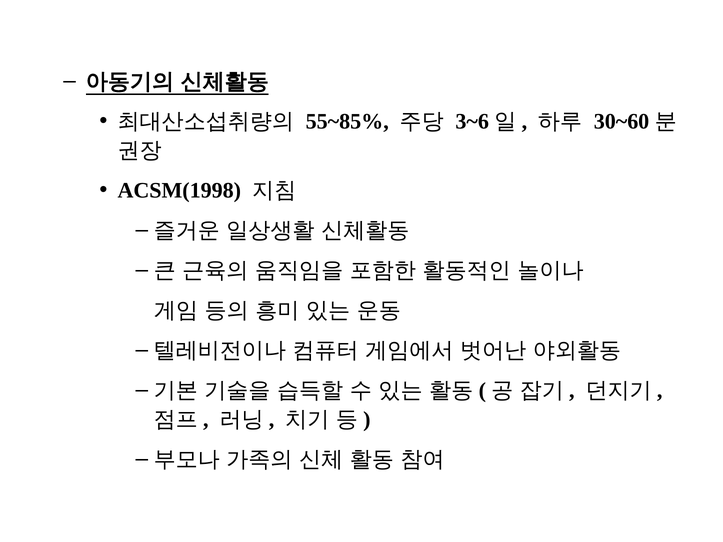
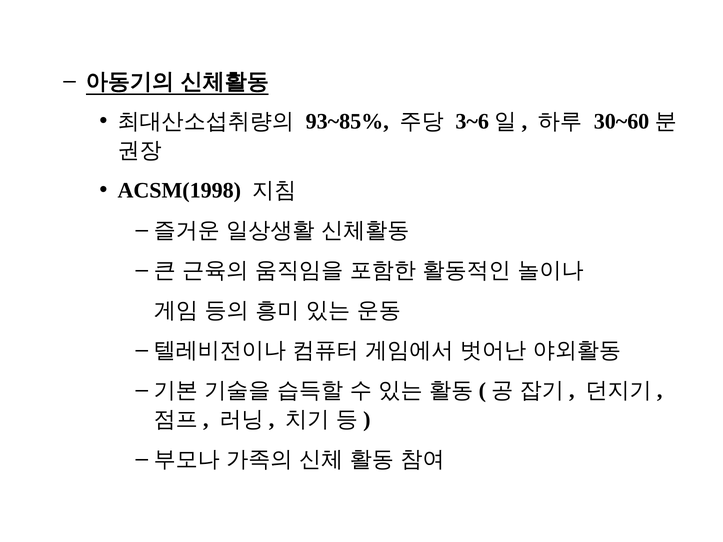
55~85%: 55~85% -> 93~85%
